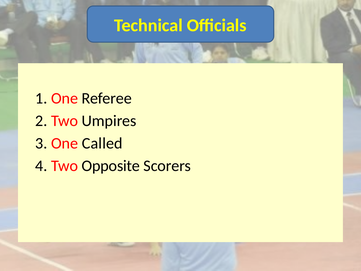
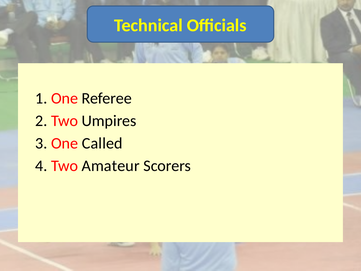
Opposite: Opposite -> Amateur
